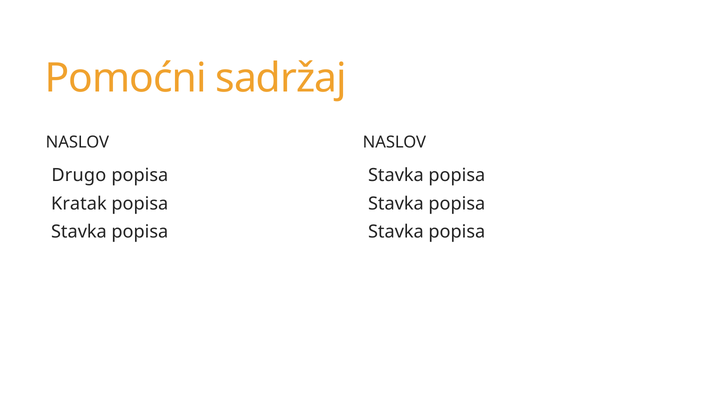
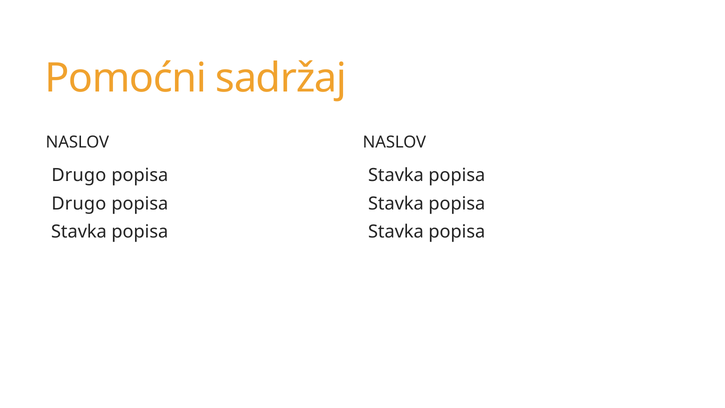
Kratak at (79, 204): Kratak -> Drugo
